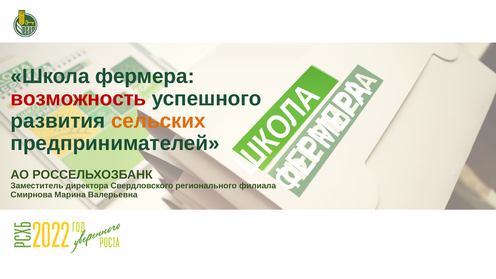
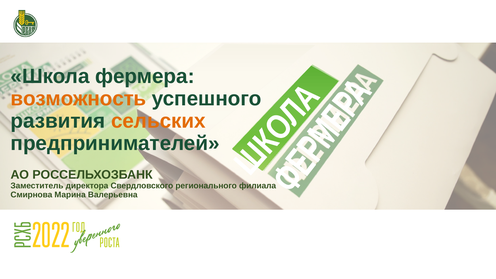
возможность colour: red -> orange
